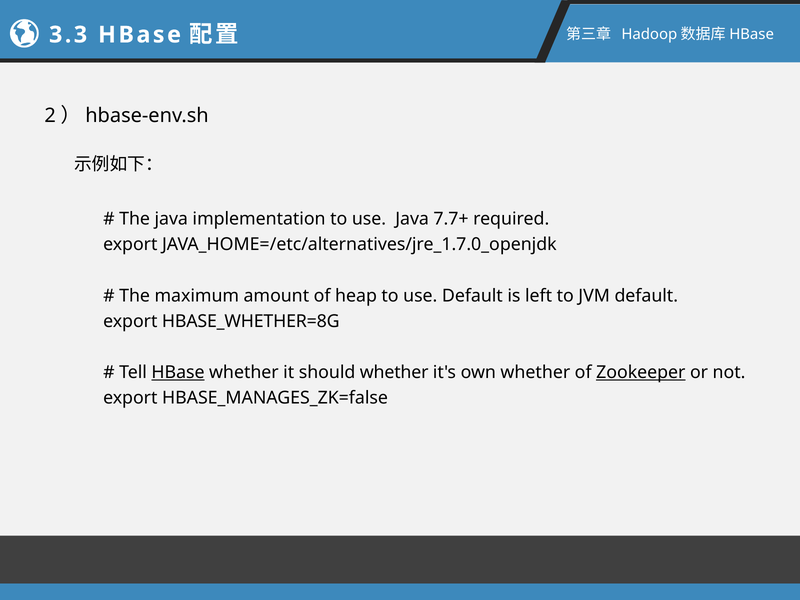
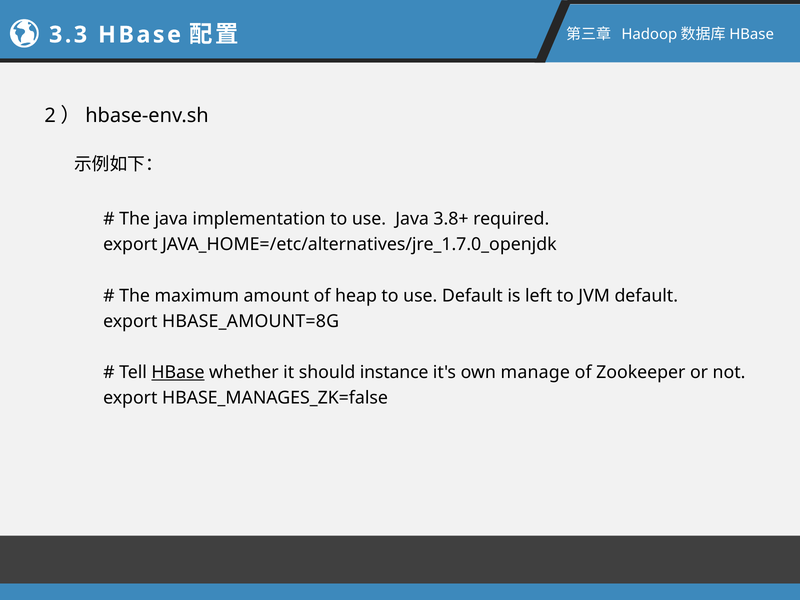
7.7+: 7.7+ -> 3.8+
HBASE_WHETHER=8G: HBASE_WHETHER=8G -> HBASE_AMOUNT=8G
should whether: whether -> instance
own whether: whether -> manage
Zookeeper underline: present -> none
